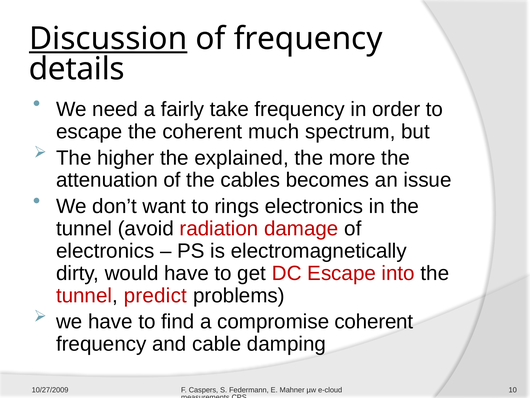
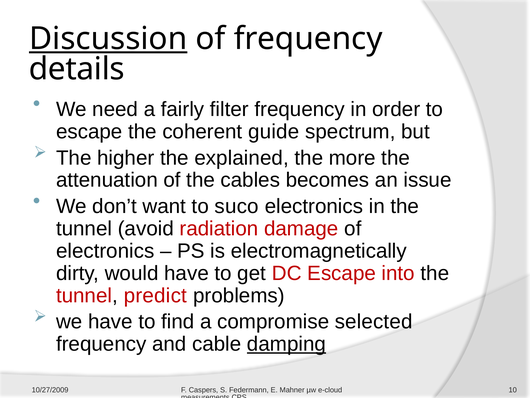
take: take -> filter
much: much -> guide
rings: rings -> suco
compromise coherent: coherent -> selected
damping underline: none -> present
